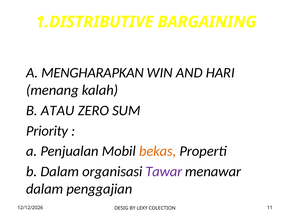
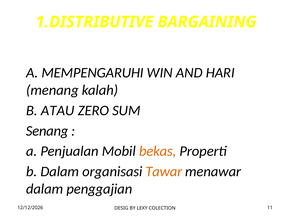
MENGHARAPKAN: MENGHARAPKAN -> MEMPENGARUHI
Priority: Priority -> Senang
Tawar colour: purple -> orange
